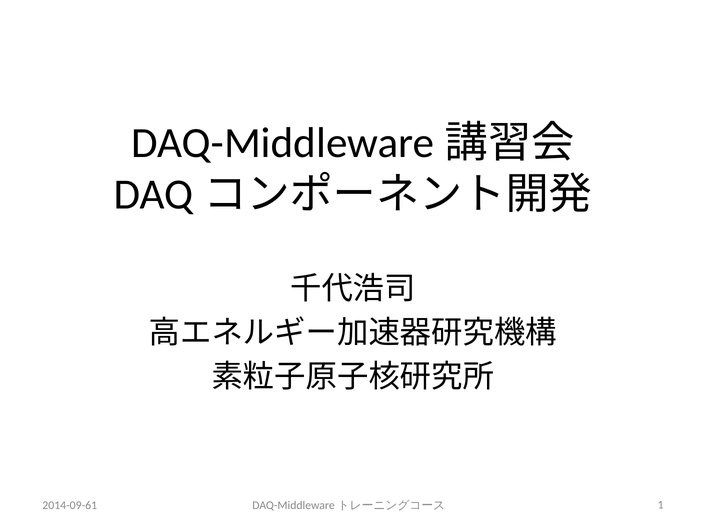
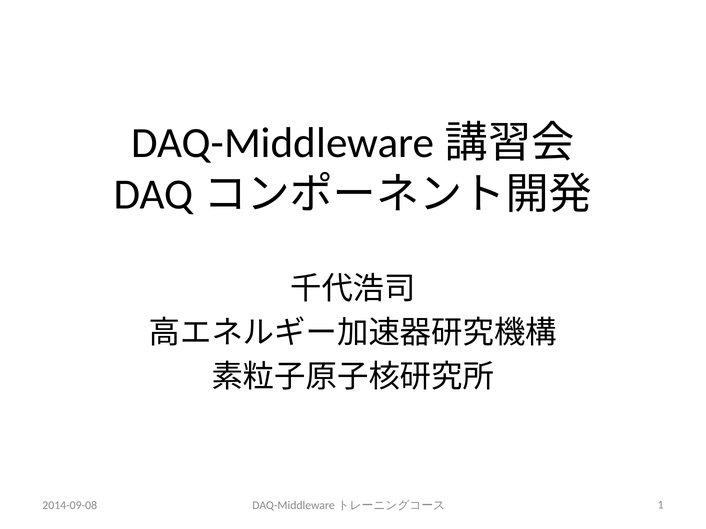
2014-09-61: 2014-09-61 -> 2014-09-08
